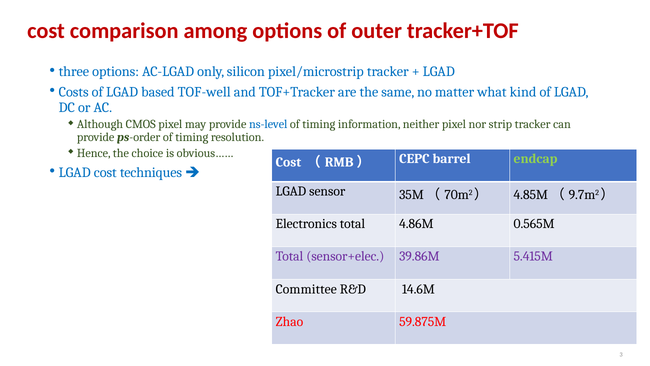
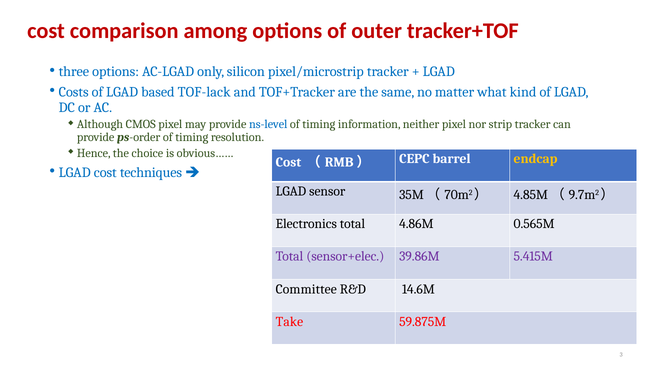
TOF-well: TOF-well -> TOF-lack
endcap colour: light green -> yellow
Zhao: Zhao -> Take
